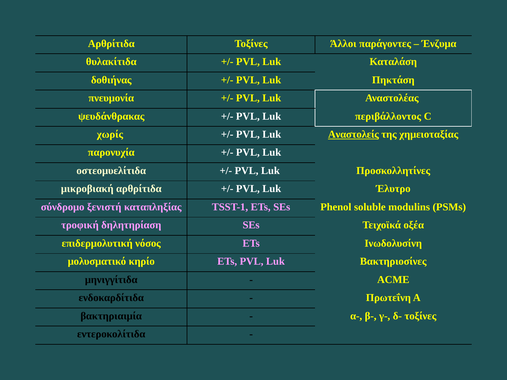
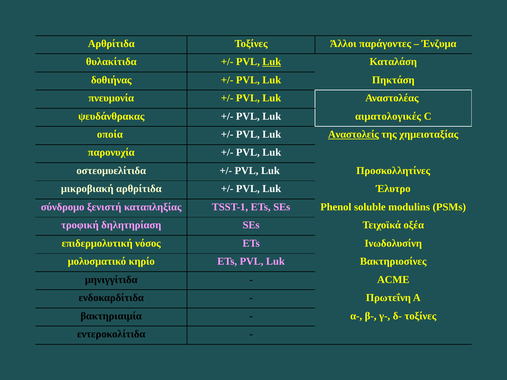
Luk at (272, 62) underline: none -> present
περιβάλλοντος: περιβάλλοντος -> αιματολογικές
χωρίς: χωρίς -> οποία
